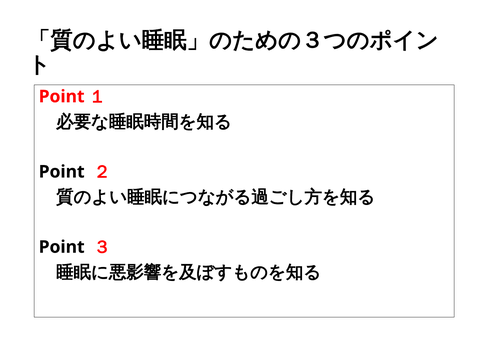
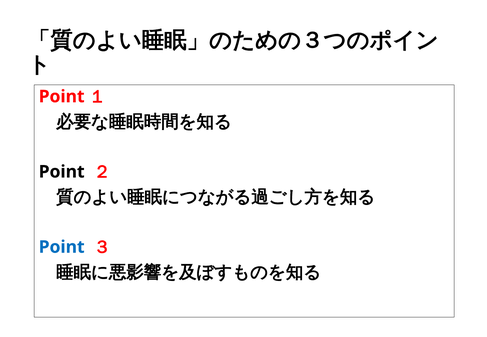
Point at (62, 247) colour: black -> blue
